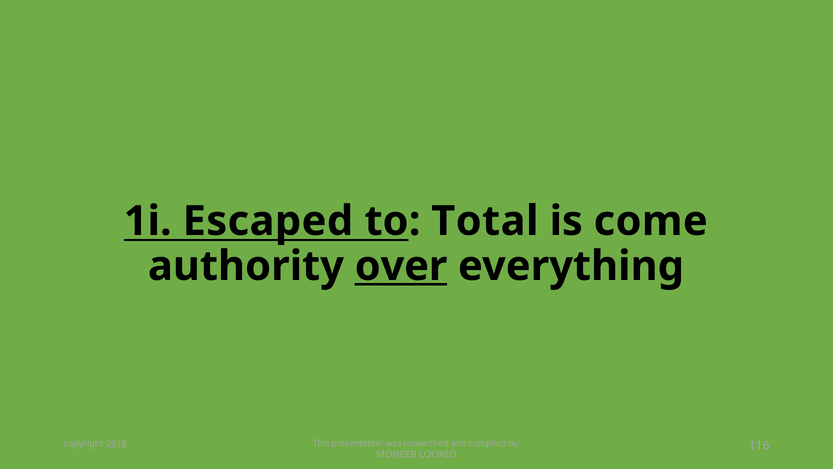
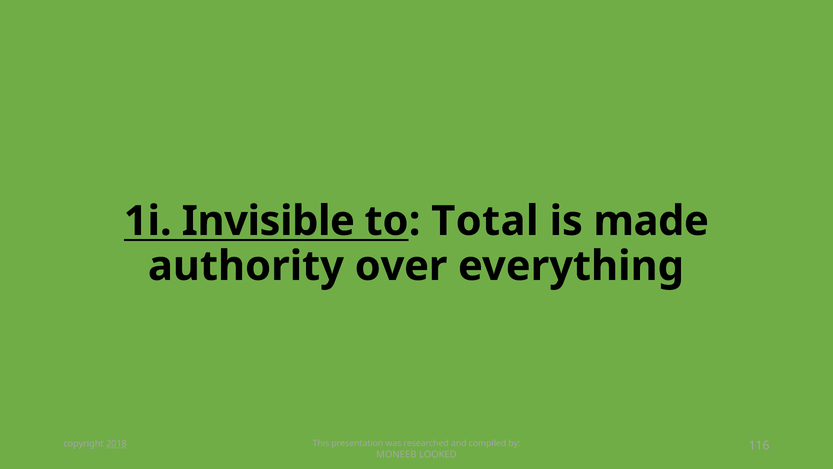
Escaped: Escaped -> Invisible
come: come -> made
over underline: present -> none
